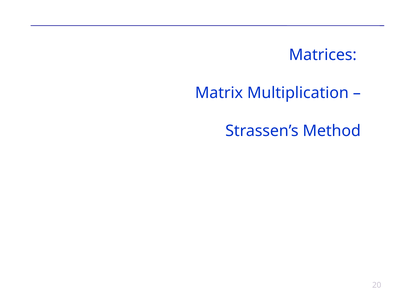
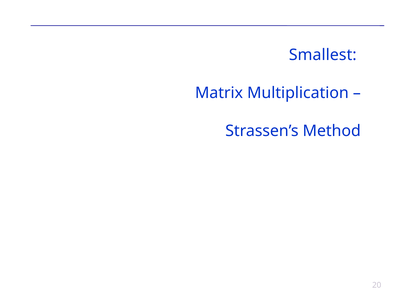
Matrices: Matrices -> Smallest
